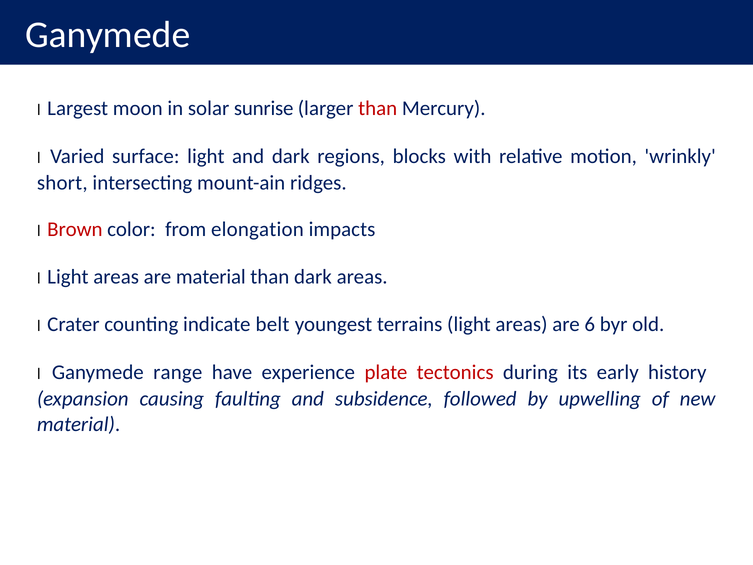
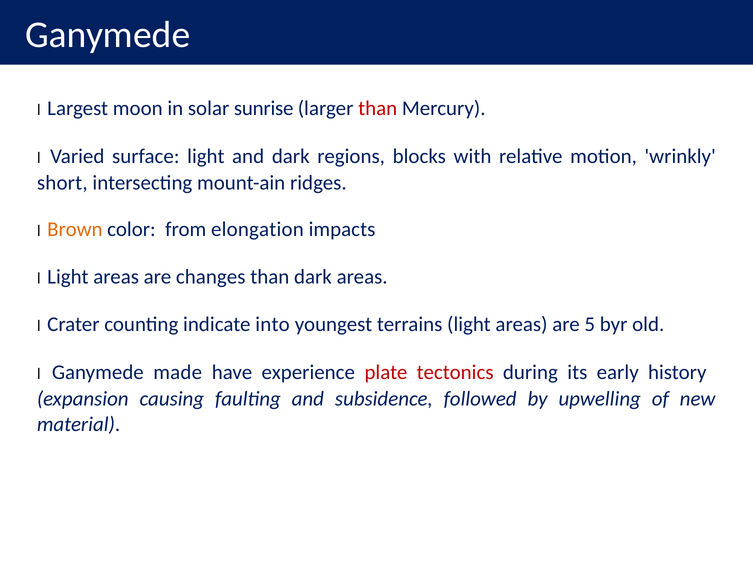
Brown colour: red -> orange
are material: material -> changes
belt: belt -> into
6: 6 -> 5
range: range -> made
